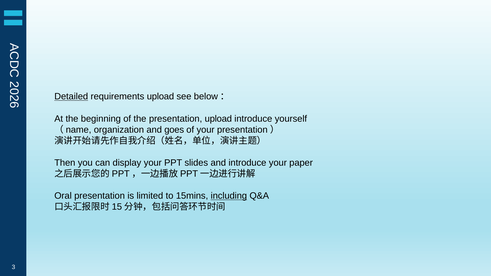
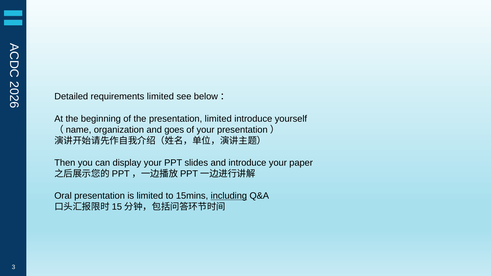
Detailed underline: present -> none
requirements upload: upload -> limited
presentation upload: upload -> limited
